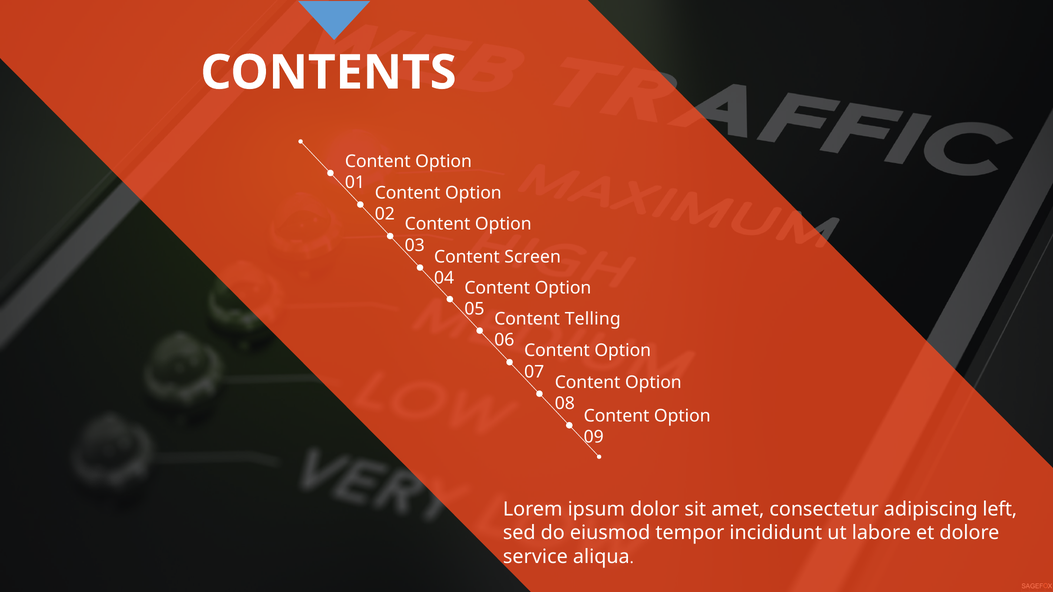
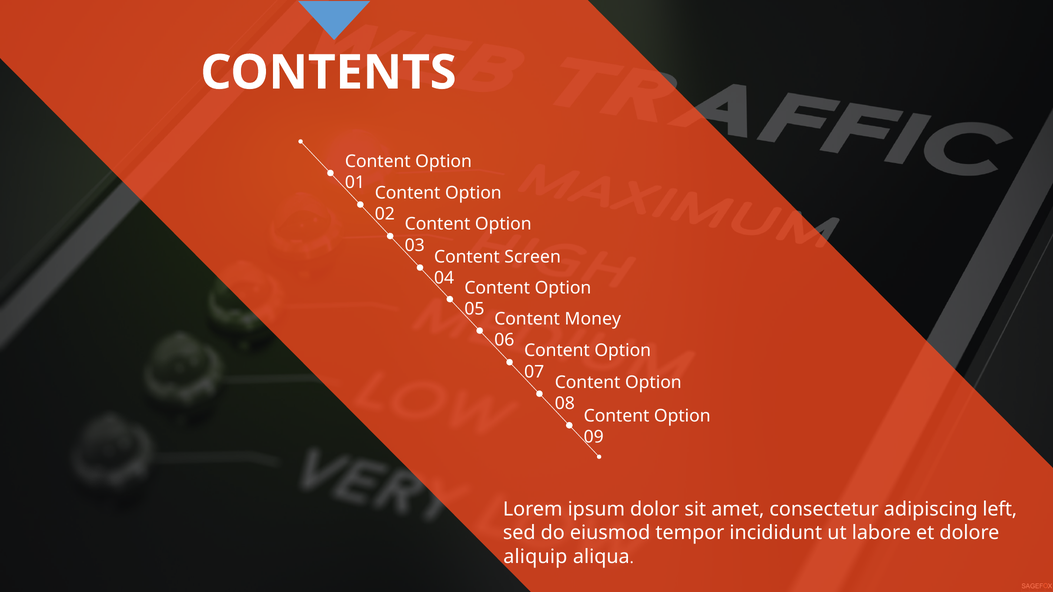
Telling: Telling -> Money
service: service -> aliquip
